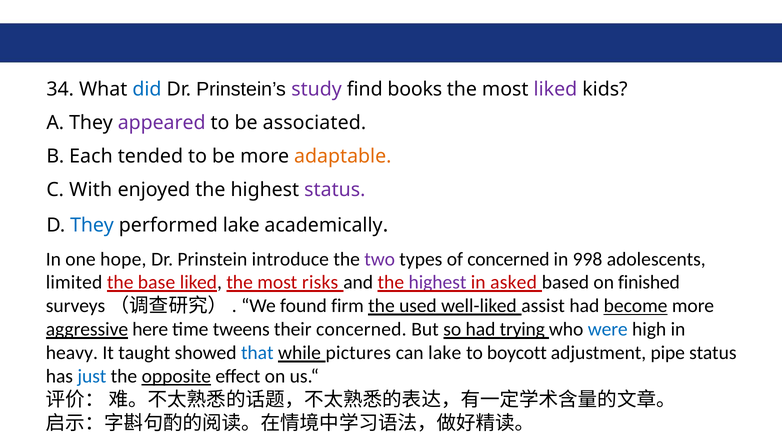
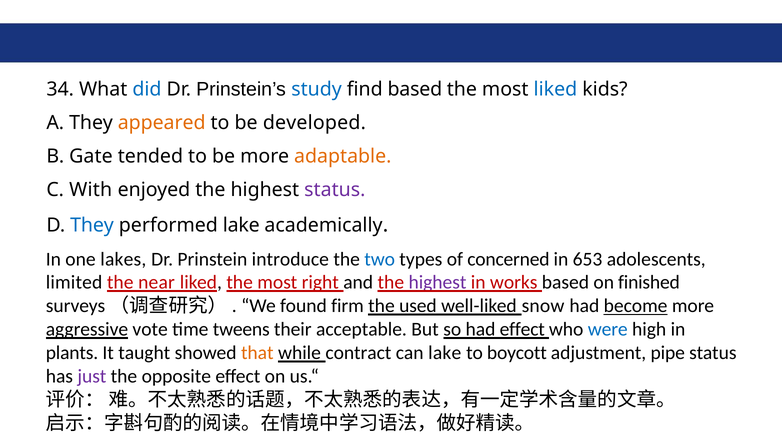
study colour: purple -> blue
find books: books -> based
liked at (555, 89) colour: purple -> blue
appeared colour: purple -> orange
associated: associated -> developed
Each: Each -> Gate
hope: hope -> lakes
two colour: purple -> blue
998: 998 -> 653
base: base -> near
risks: risks -> right
asked: asked -> works
assist: assist -> snow
here: here -> vote
their concerned: concerned -> acceptable
had trying: trying -> effect
heavy: heavy -> plants
that colour: blue -> orange
pictures: pictures -> contract
just colour: blue -> purple
opposite underline: present -> none
